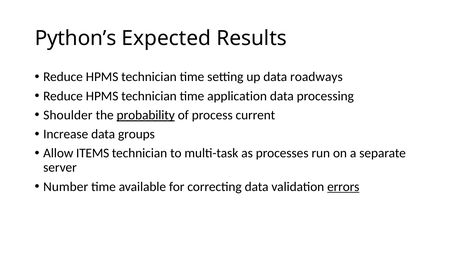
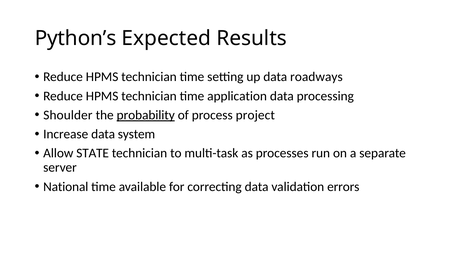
current: current -> project
groups: groups -> system
ITEMS: ITEMS -> STATE
Number: Number -> National
errors underline: present -> none
